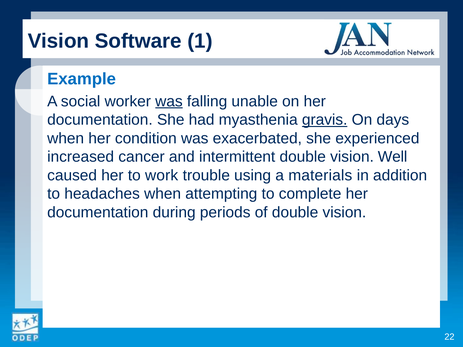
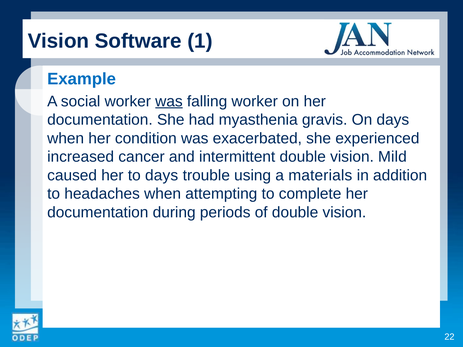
falling unable: unable -> worker
gravis underline: present -> none
Well: Well -> Mild
to work: work -> days
